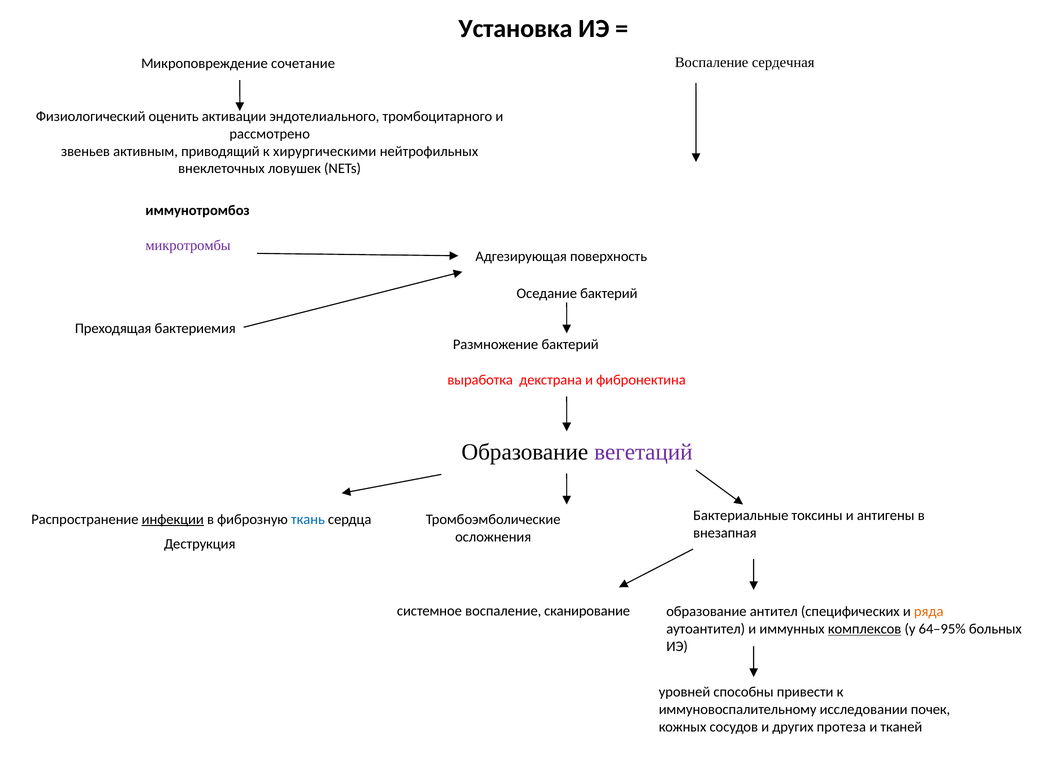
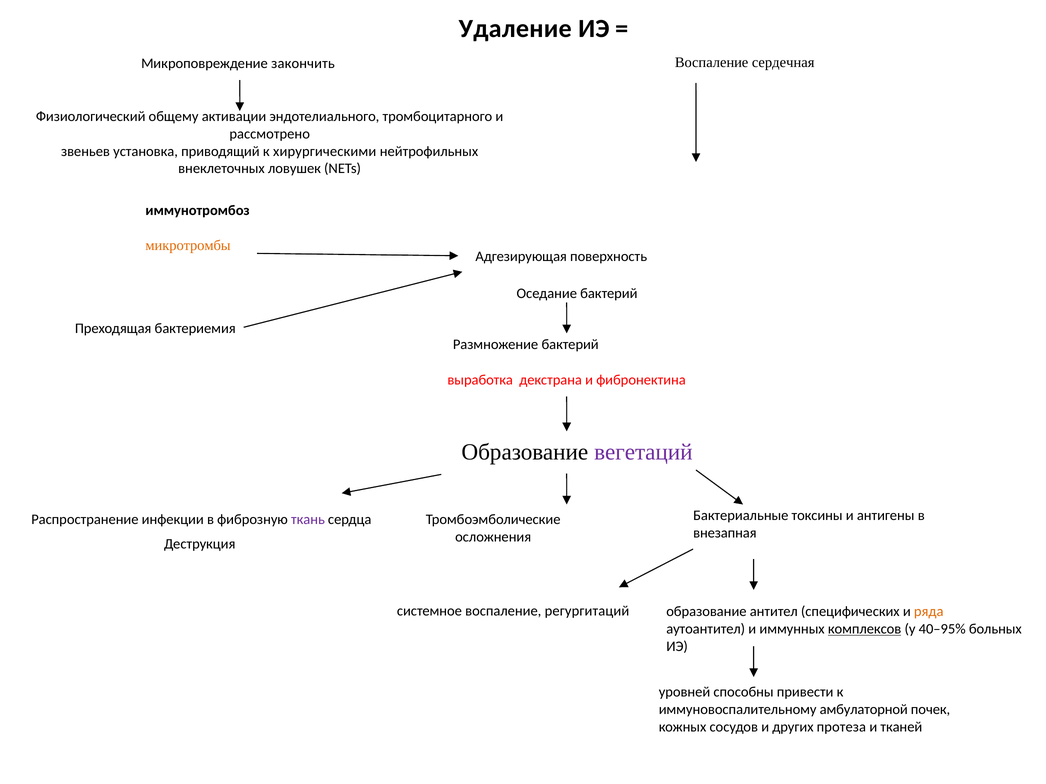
Установка: Установка -> Удаление
сочетание: сочетание -> закончить
оценить: оценить -> общему
активным: активным -> установка
микротромбы colour: purple -> orange
инфекции underline: present -> none
ткань colour: blue -> purple
сканирование: сканирование -> регургитаций
64–95%: 64–95% -> 40–95%
исследовании: исследовании -> амбулаторной
